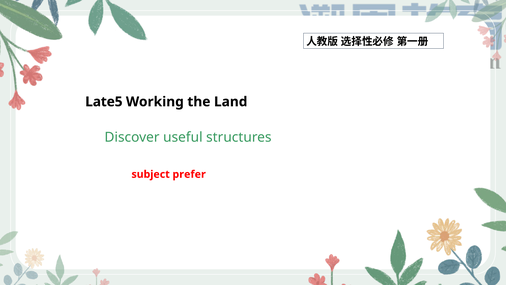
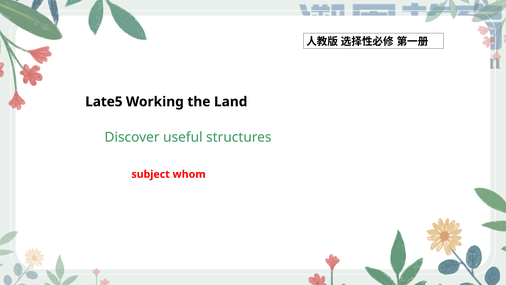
prefer: prefer -> whom
